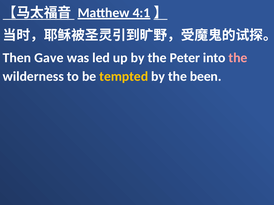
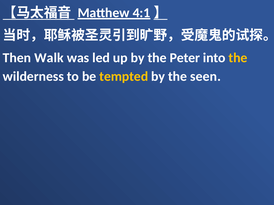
Gave: Gave -> Walk
the at (238, 58) colour: pink -> yellow
been: been -> seen
